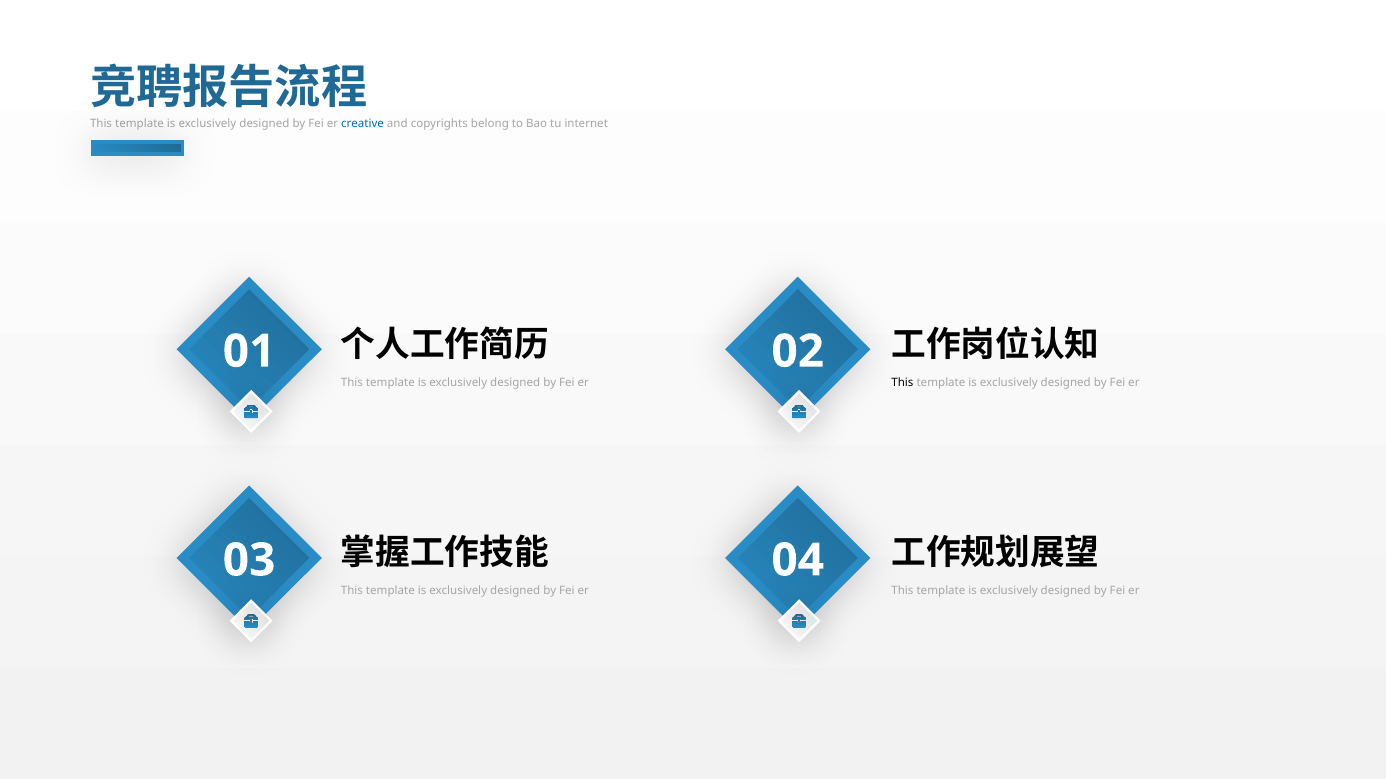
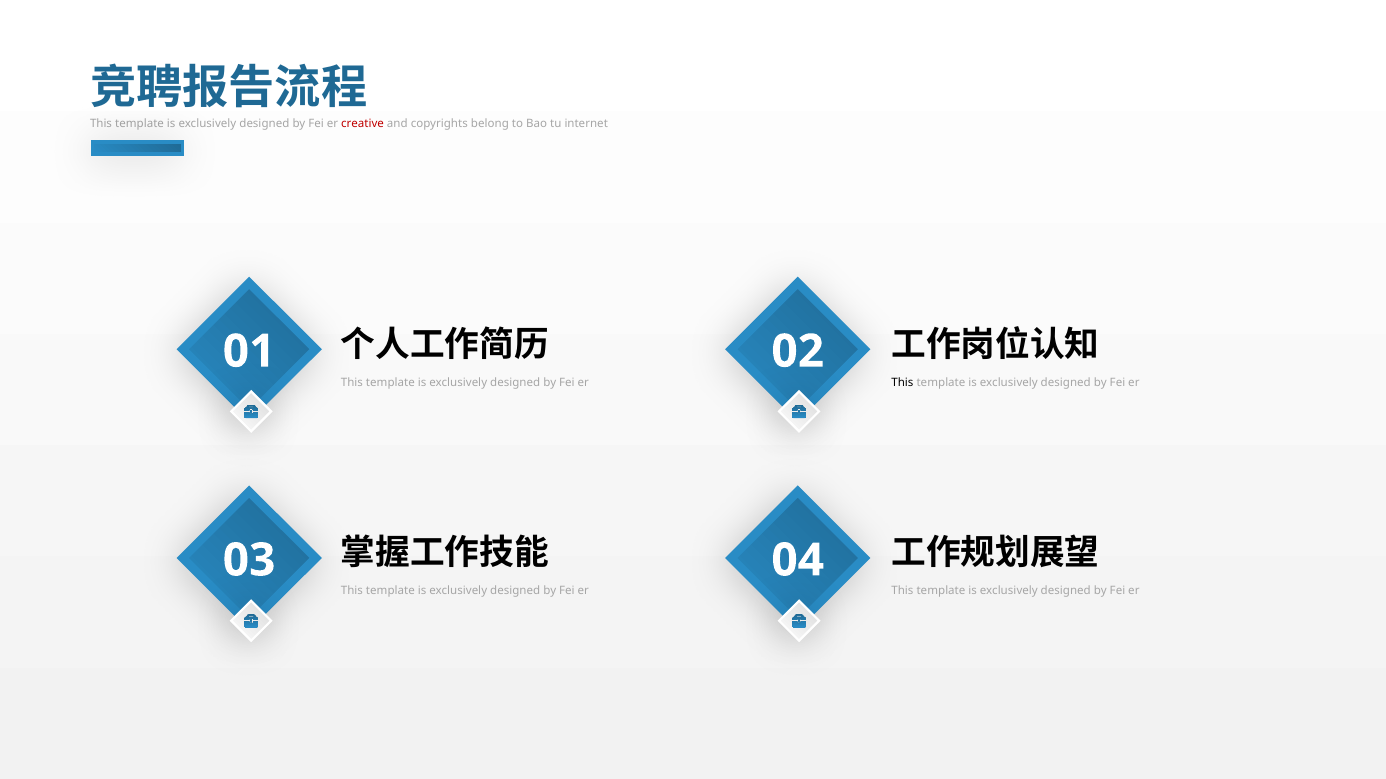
creative colour: blue -> red
